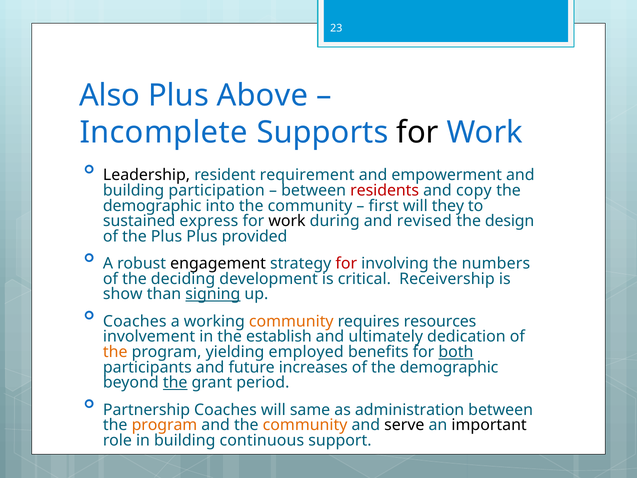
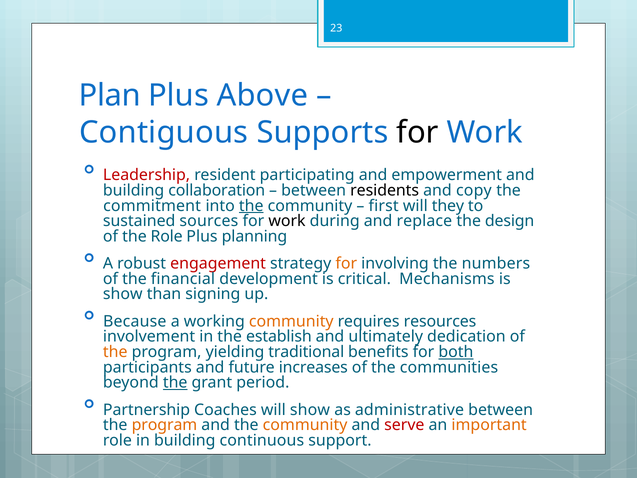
Also: Also -> Plan
Incomplete: Incomplete -> Contiguous
Leadership colour: black -> red
requirement: requirement -> participating
participation: participation -> collaboration
residents colour: red -> black
demographic at (152, 206): demographic -> commitment
the at (251, 206) underline: none -> present
express: express -> sources
revised: revised -> replace
the Plus: Plus -> Role
provided: provided -> planning
engagement colour: black -> red
for at (346, 263) colour: red -> orange
deciding: deciding -> financial
Receivership: Receivership -> Mechanisms
signing underline: present -> none
Coaches at (135, 321): Coaches -> Because
employed: employed -> traditional
of the demographic: demographic -> communities
will same: same -> show
administration: administration -> administrative
serve colour: black -> red
important colour: black -> orange
